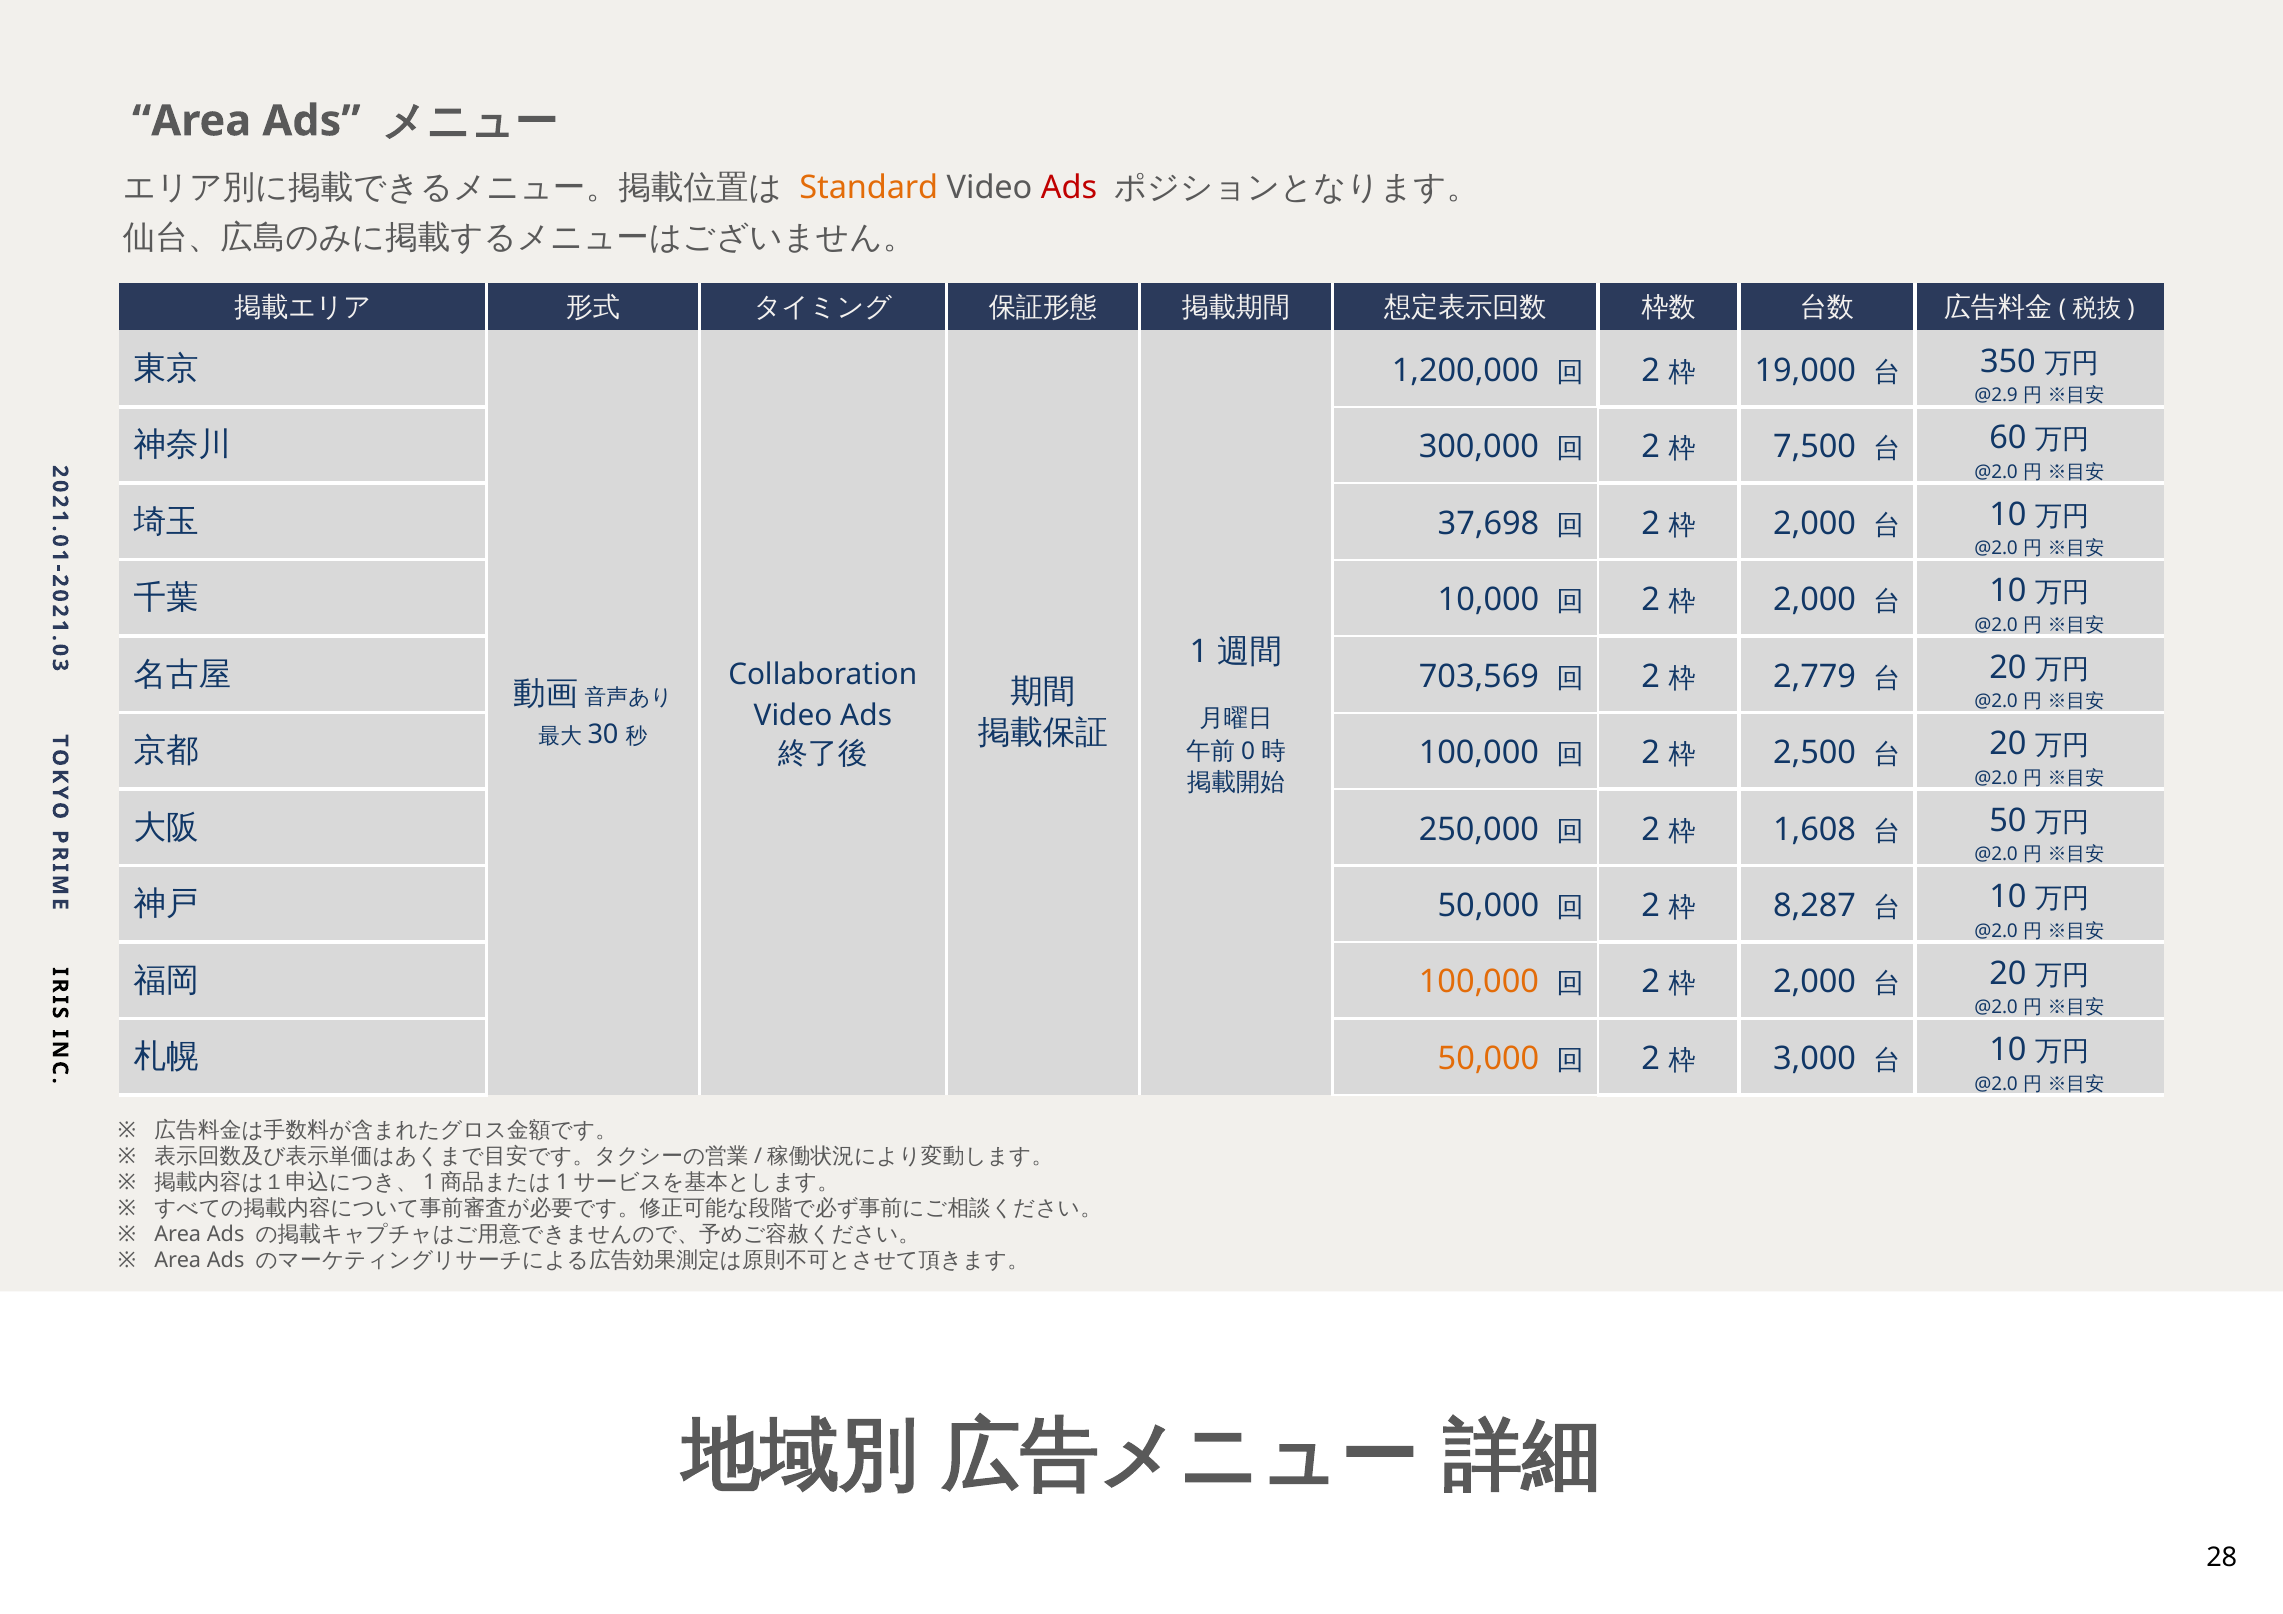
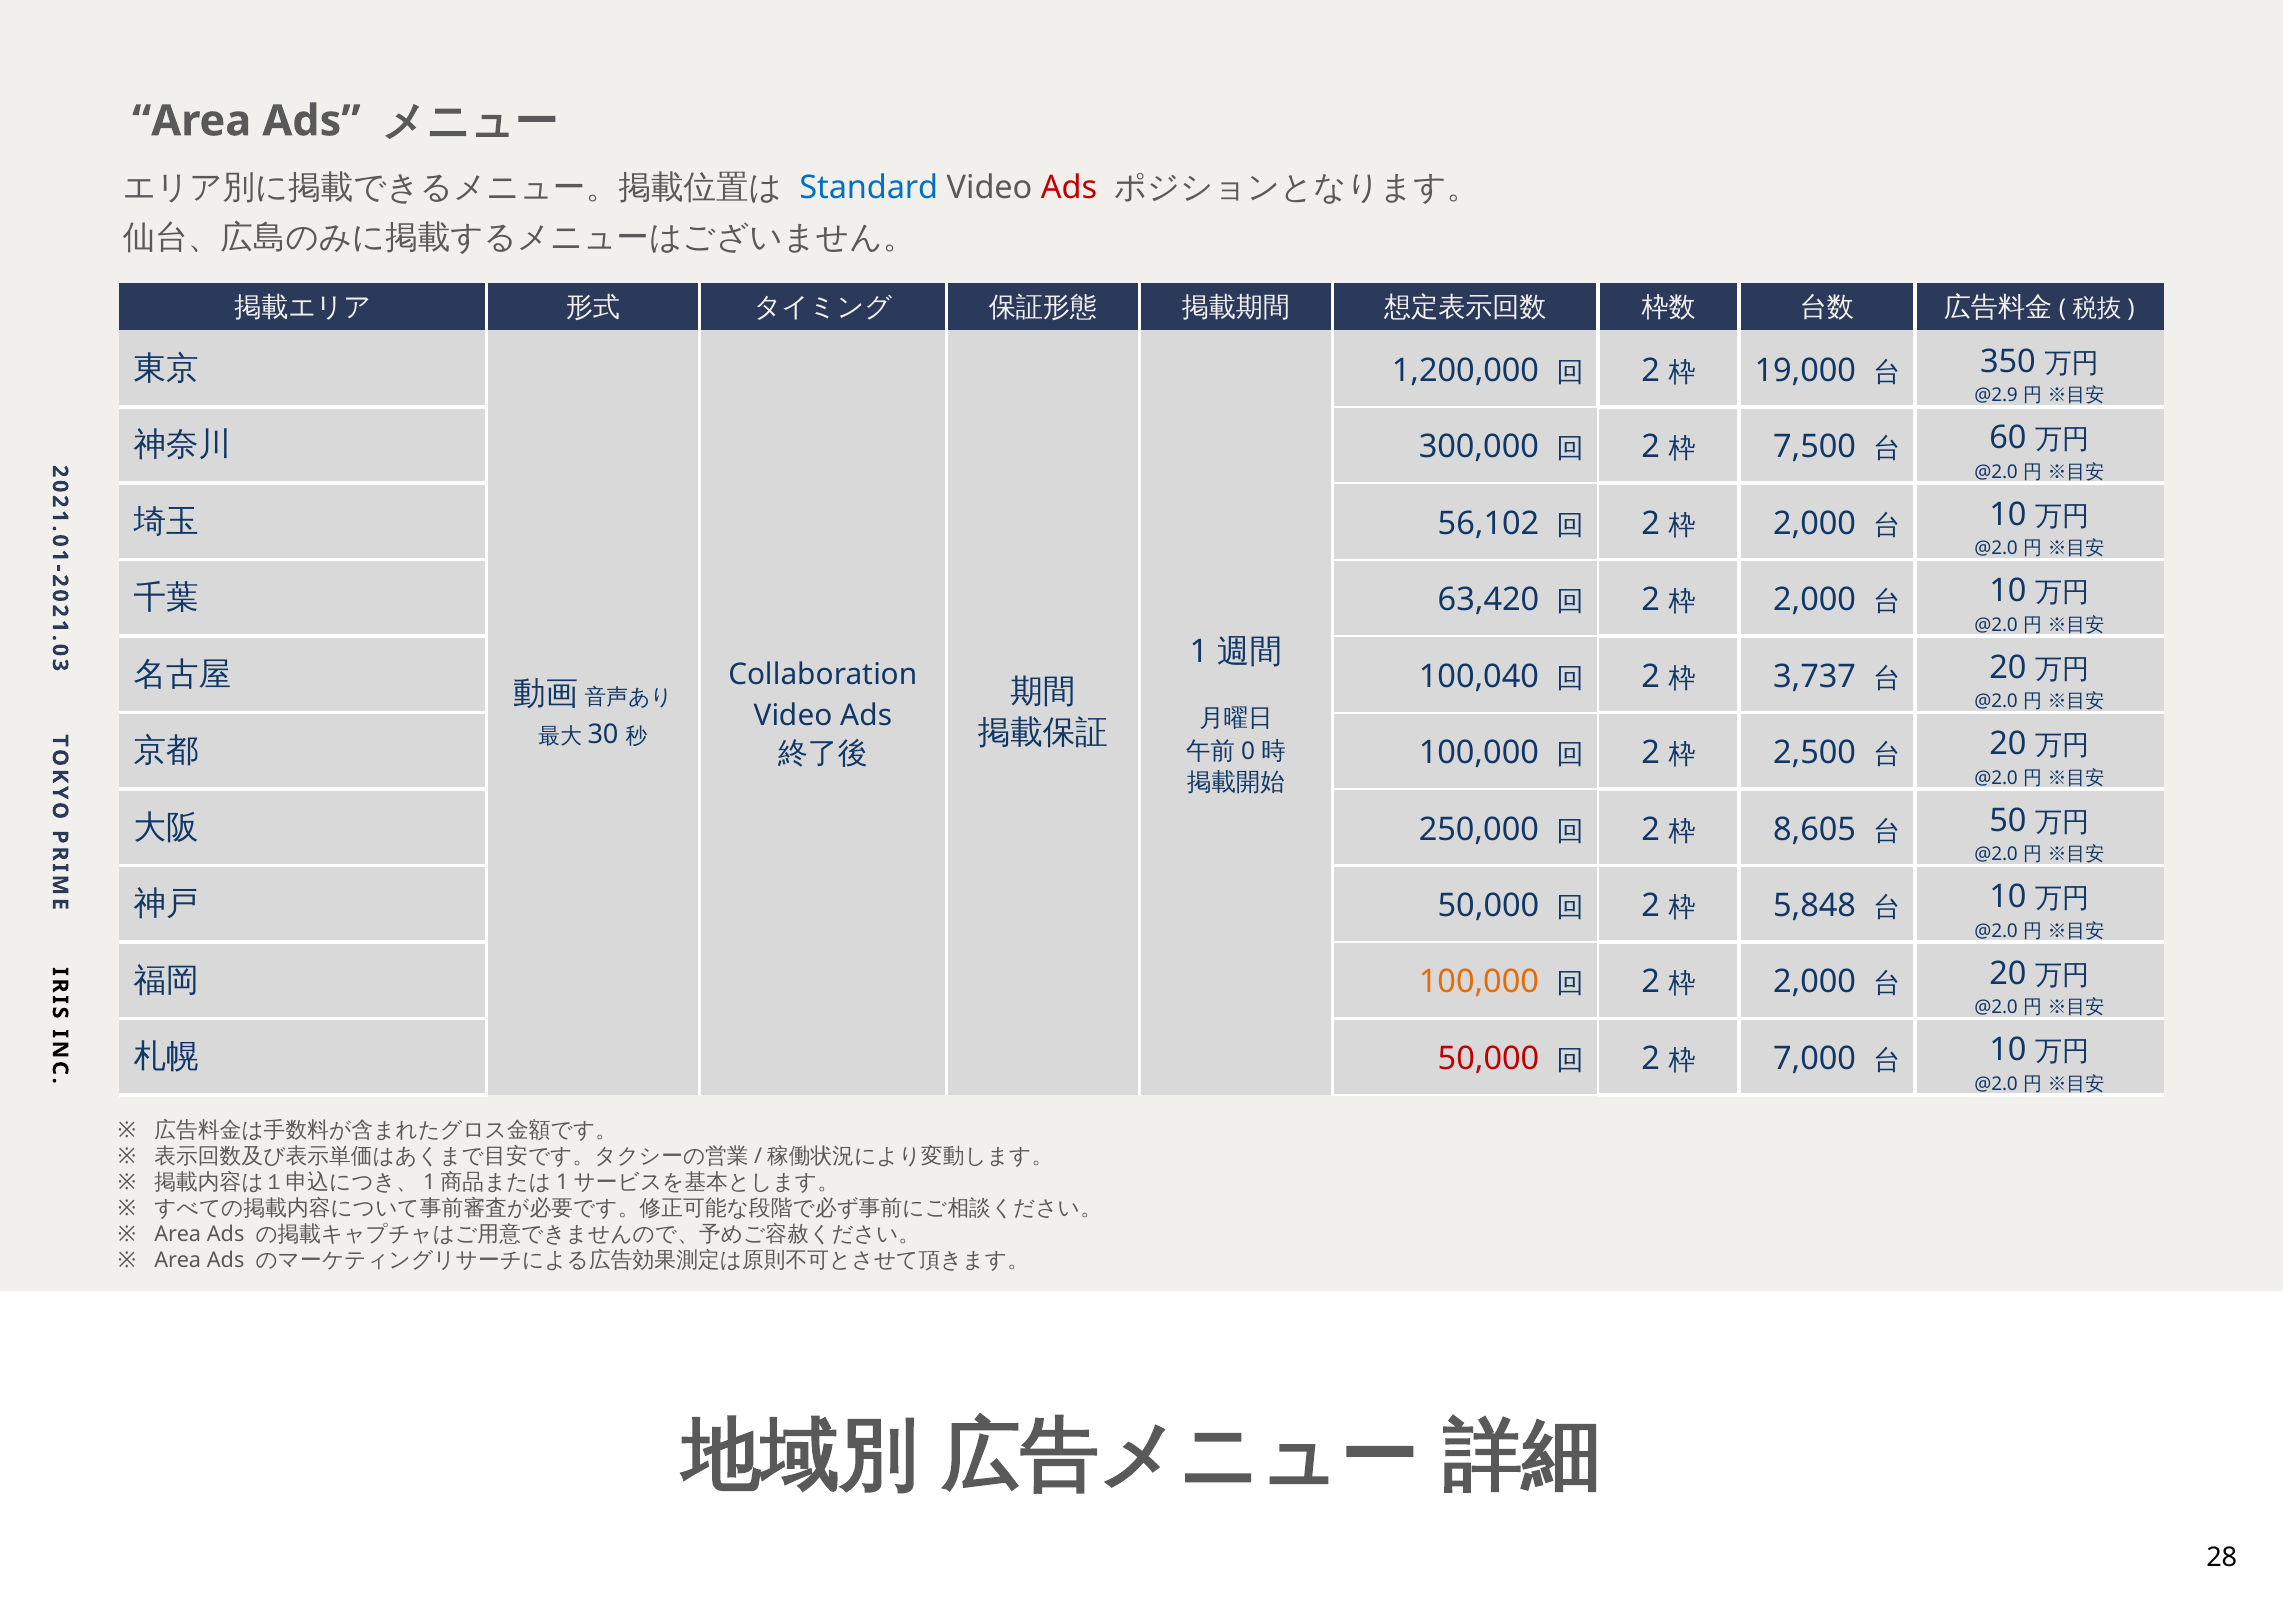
Standard colour: orange -> blue
37,698: 37,698 -> 56,102
10,000: 10,000 -> 63,420
703,569: 703,569 -> 100,040
2,779: 2,779 -> 3,737
1,608: 1,608 -> 8,605
8,287: 8,287 -> 5,848
50,000 at (1489, 1059) colour: orange -> red
3,000: 3,000 -> 7,000
